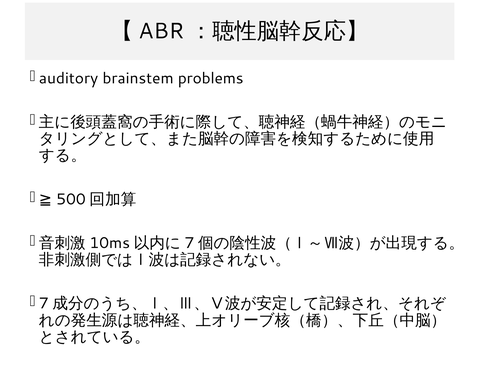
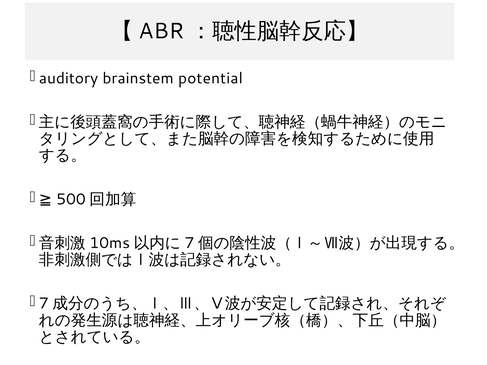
problems: problems -> potential
